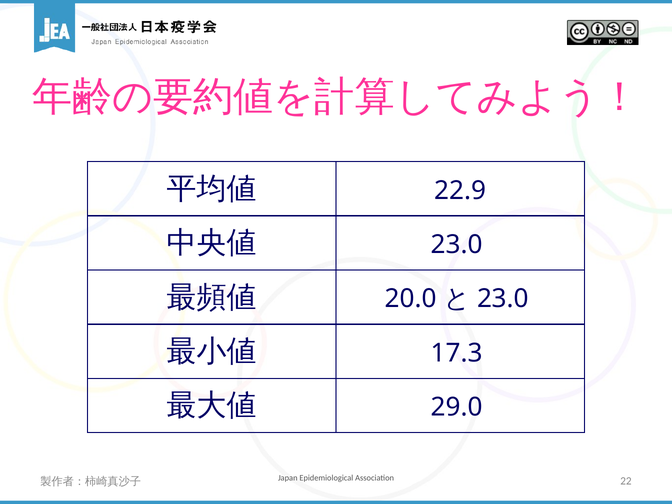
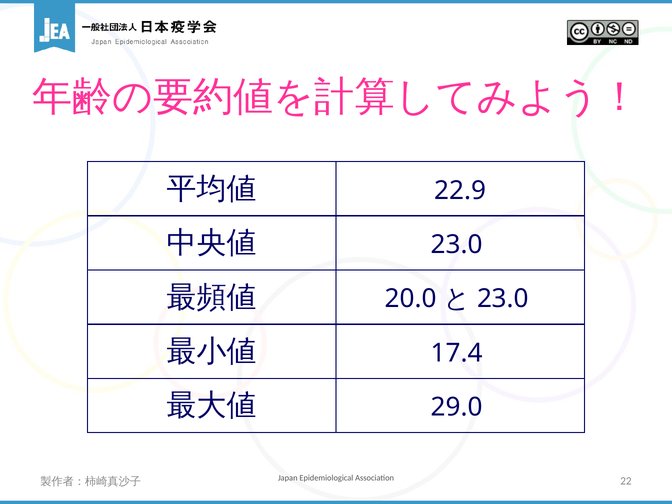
17.3: 17.3 -> 17.4
